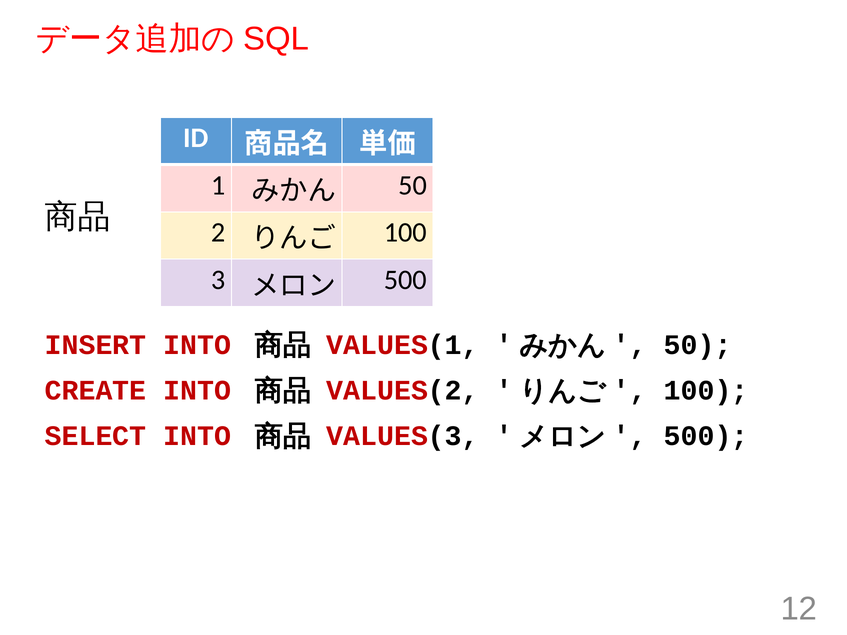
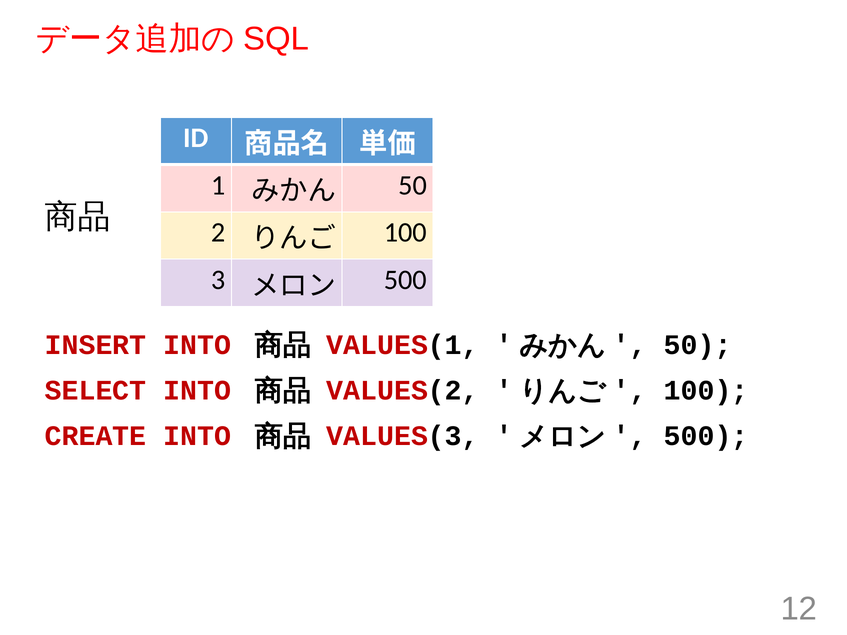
CREATE: CREATE -> SELECT
SELECT: SELECT -> CREATE
